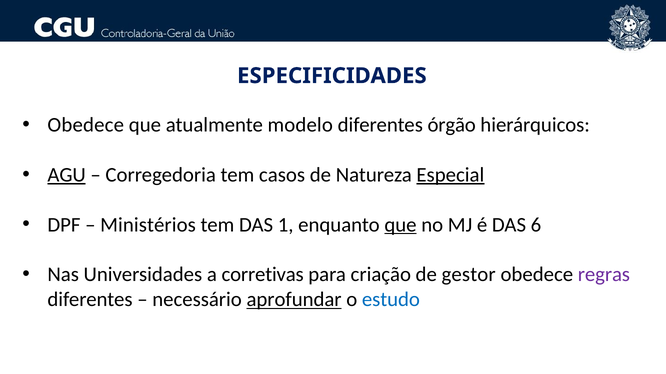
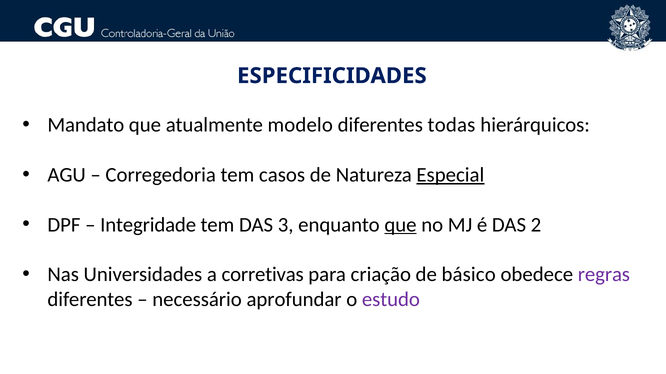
Obedece at (86, 125): Obedece -> Mandato
órgão: órgão -> todas
AGU underline: present -> none
Ministérios: Ministérios -> Integridade
1: 1 -> 3
6: 6 -> 2
gestor: gestor -> básico
aprofundar underline: present -> none
estudo colour: blue -> purple
